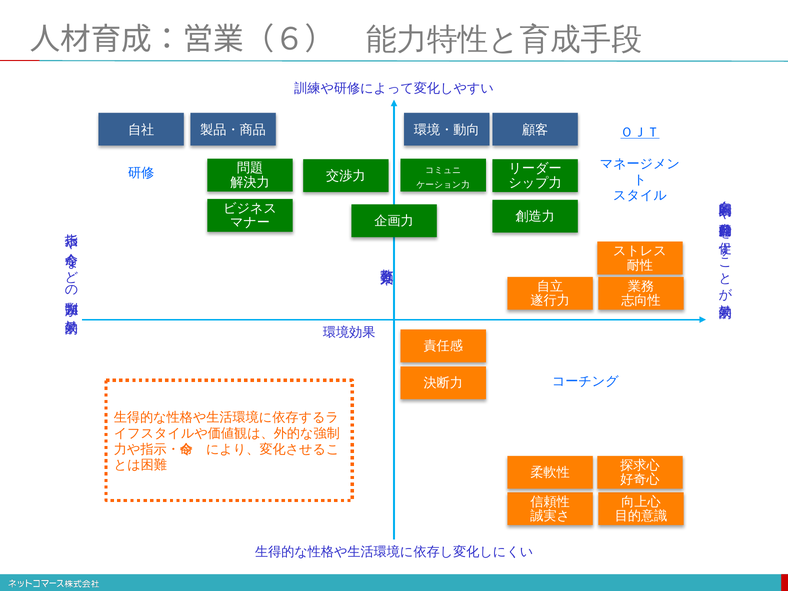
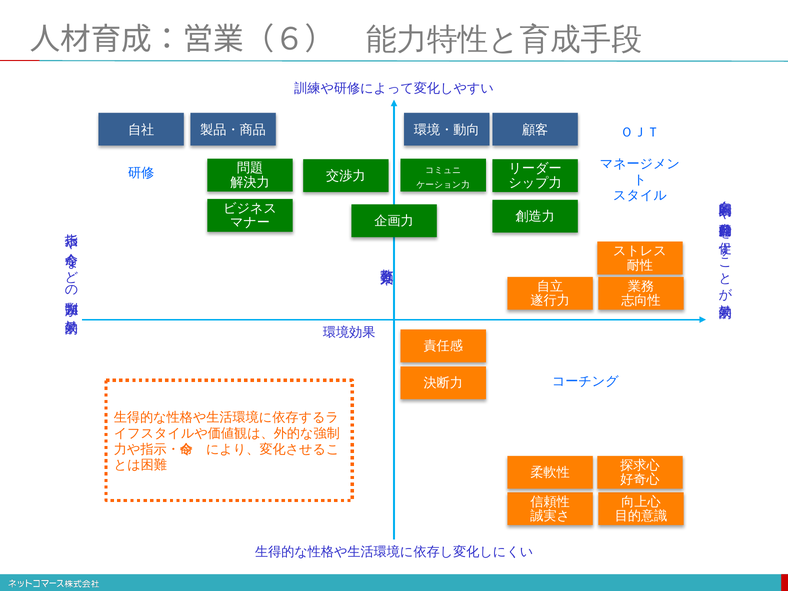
ＯＪＴ underline: present -> none
